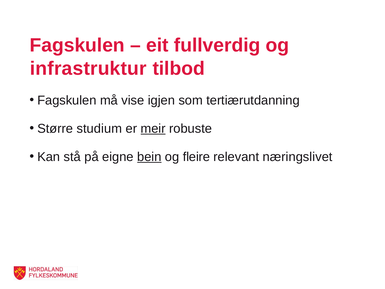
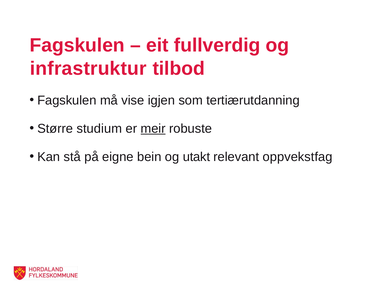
bein underline: present -> none
fleire: fleire -> utakt
næringslivet: næringslivet -> oppvekstfag
